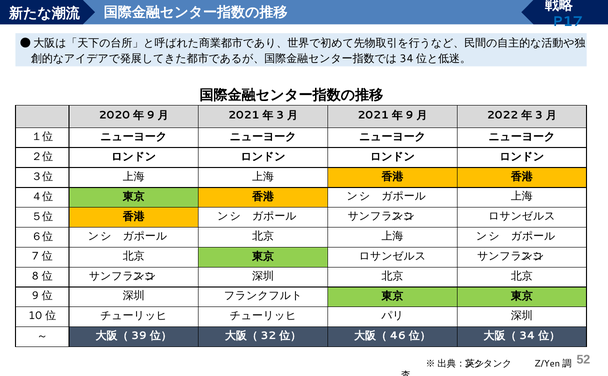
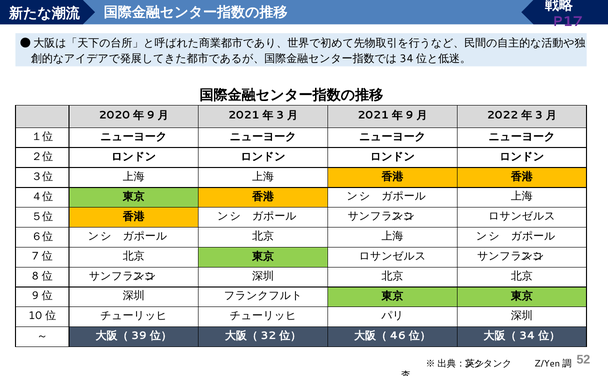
P17 colour: blue -> purple
